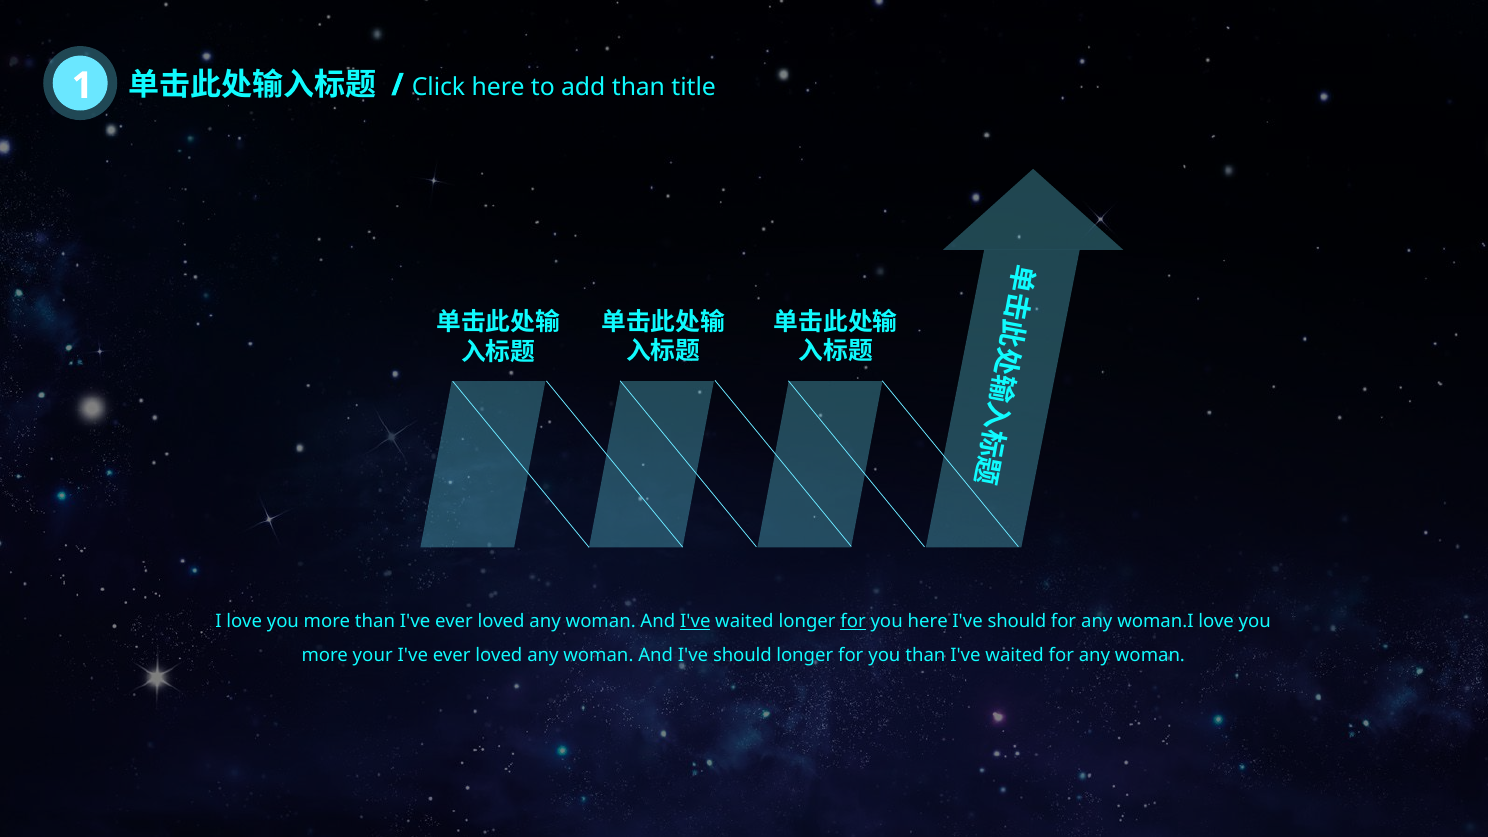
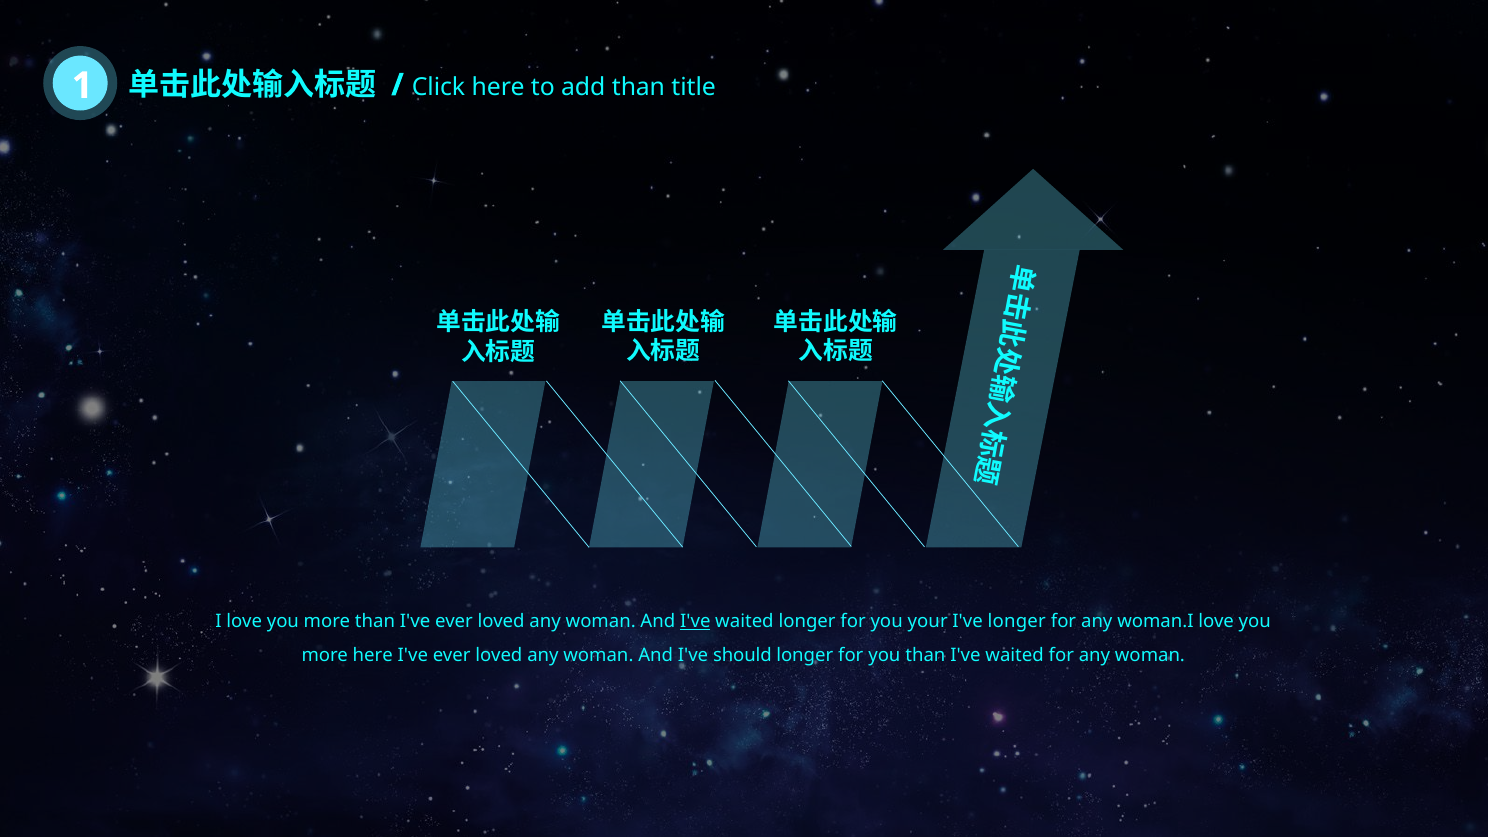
for at (853, 621) underline: present -> none
you here: here -> your
should at (1017, 621): should -> longer
more your: your -> here
